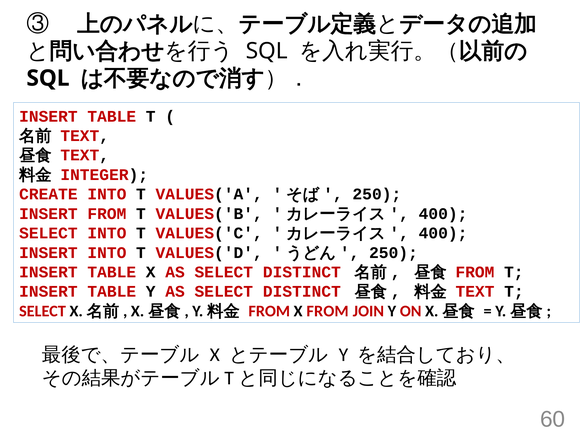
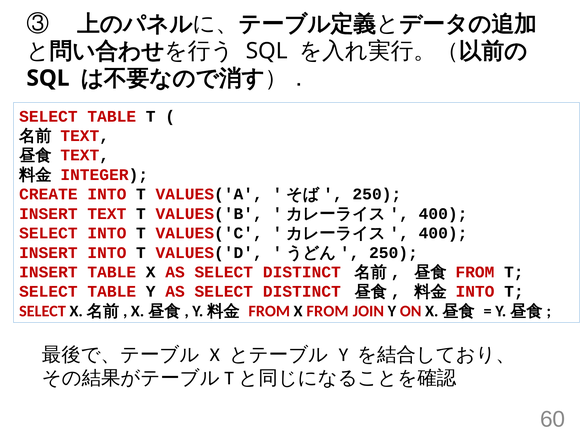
INSERT at (48, 116): INSERT -> SELECT
INSERT FROM: FROM -> TEXT
INSERT at (48, 292): INSERT -> SELECT
TEXT at (475, 292): TEXT -> INTO
